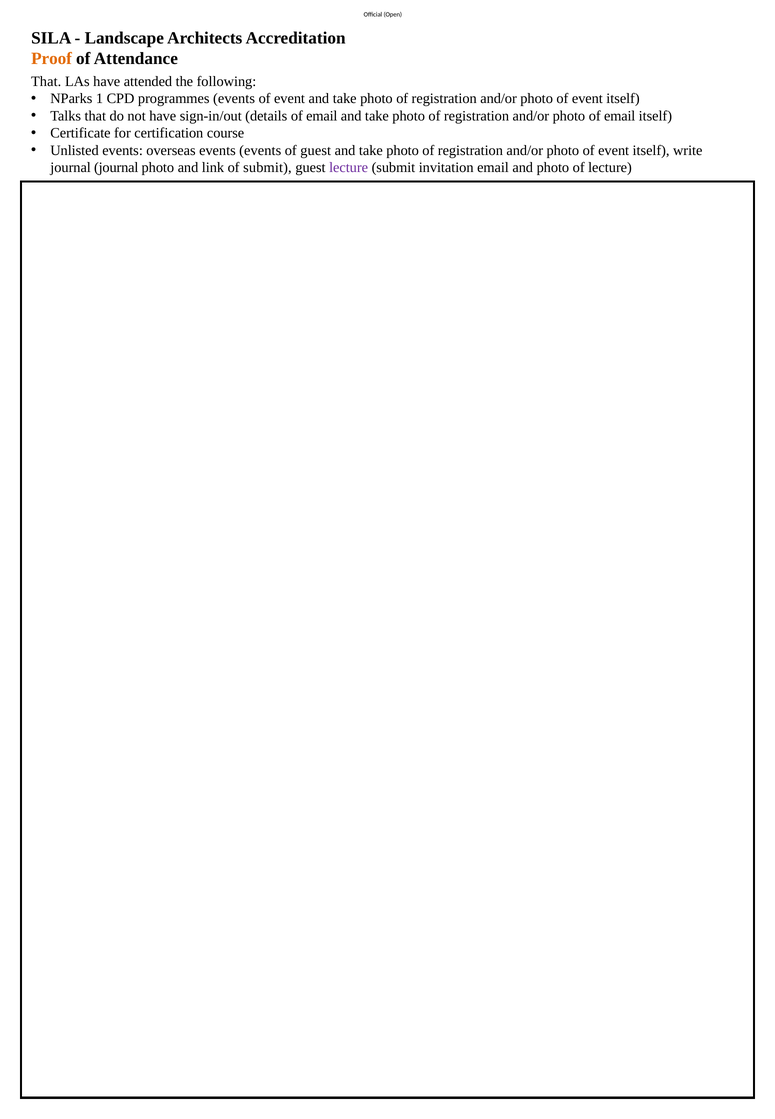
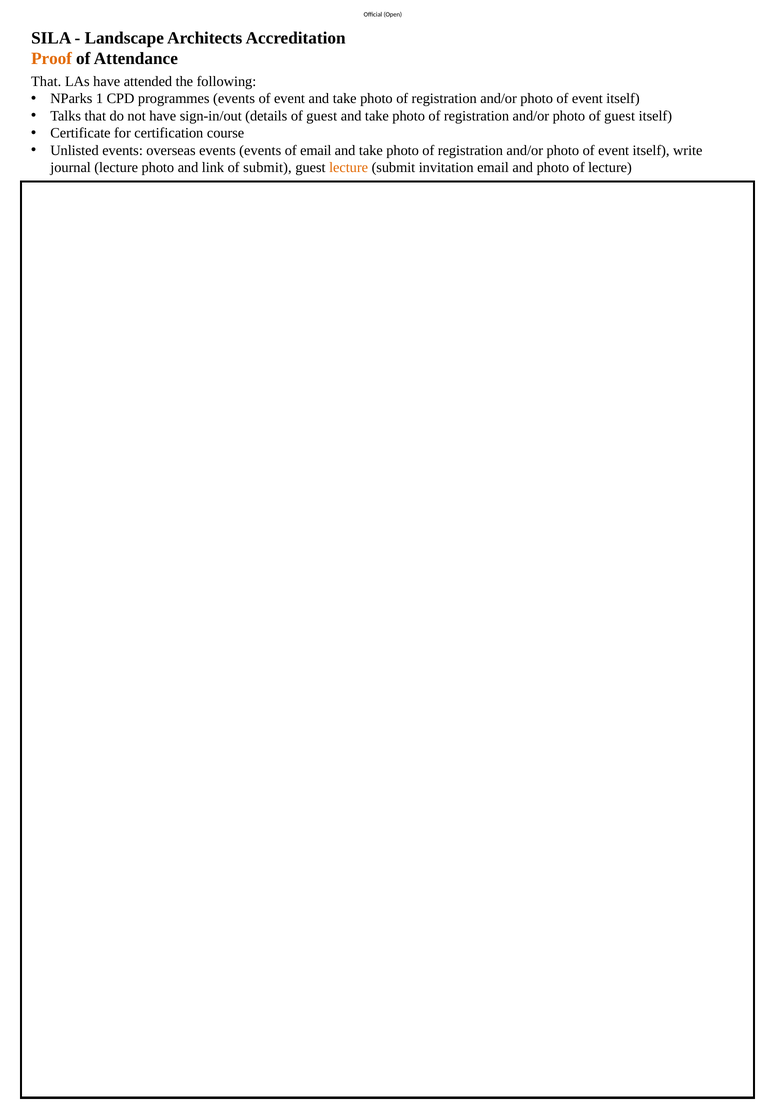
details of email: email -> guest
photo of email: email -> guest
of guest: guest -> email
journal journal: journal -> lecture
lecture at (349, 168) colour: purple -> orange
